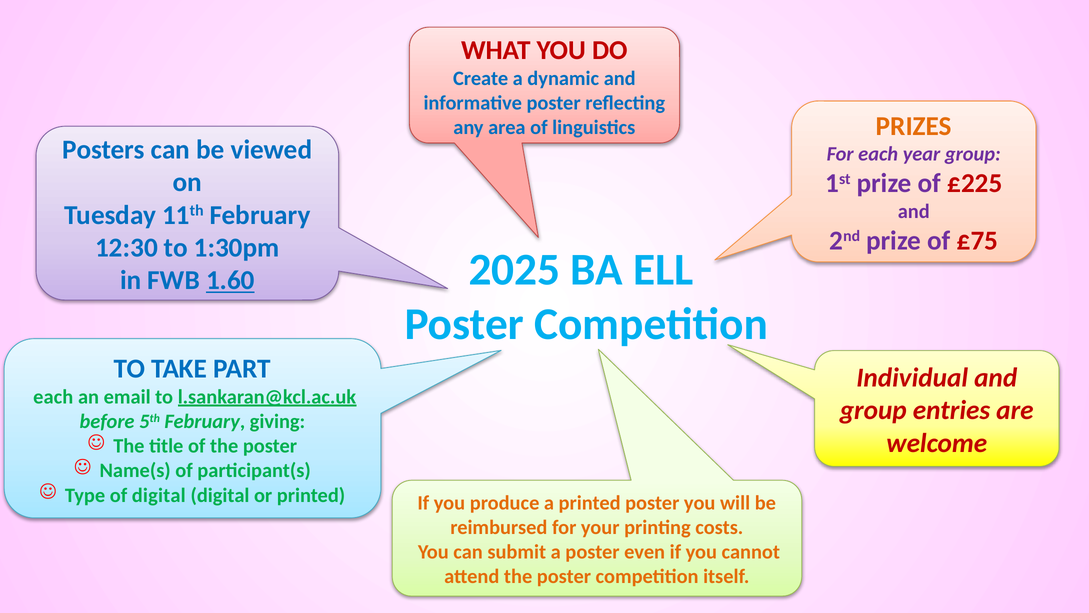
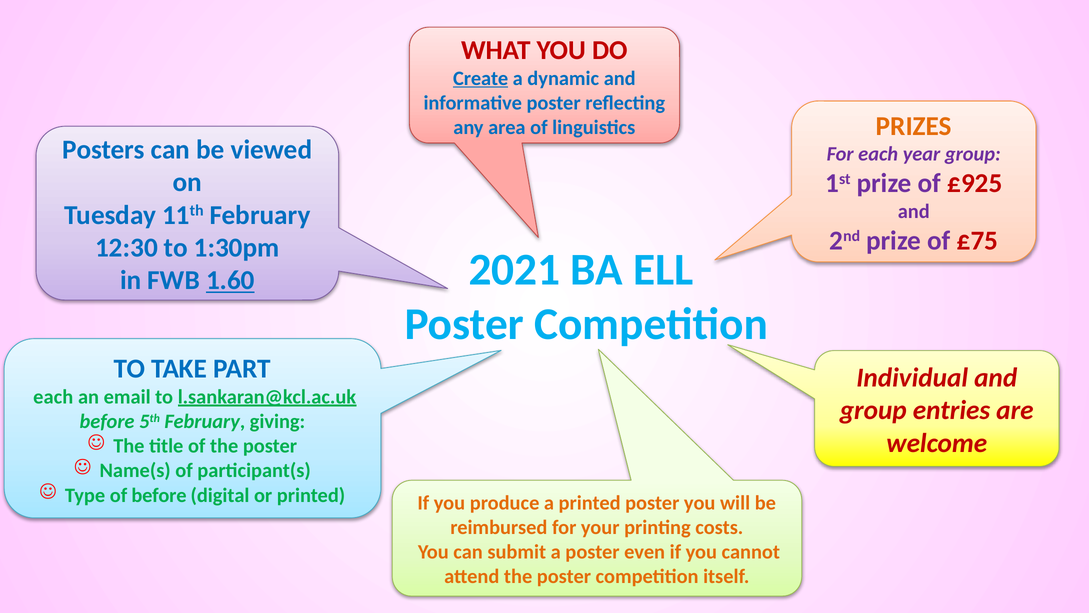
Create underline: none -> present
£225: £225 -> £925
2025: 2025 -> 2021
of digital: digital -> before
